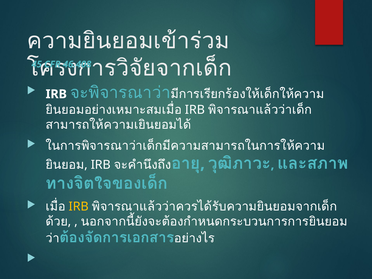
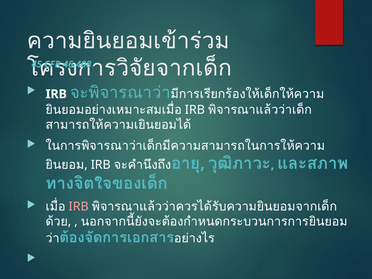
IRB at (79, 207) colour: yellow -> pink
